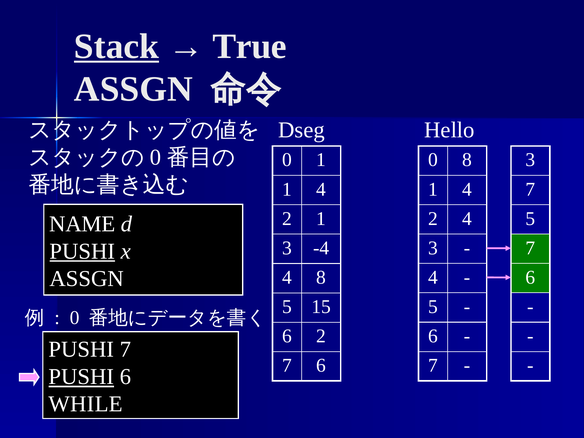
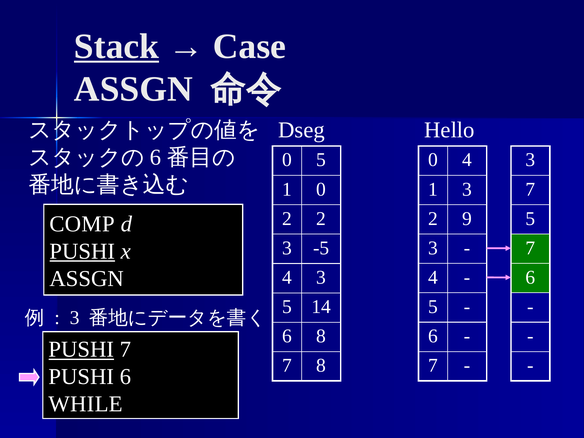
True: True -> Case
0 at (156, 157): 0 -> 6
0 1: 1 -> 5
0 8: 8 -> 4
4 at (321, 189): 4 -> 0
4 at (467, 189): 4 -> 3
2 4: 4 -> 9
2 1: 1 -> 2
NAME: NAME -> COMP
-4: -4 -> -5
4 8: 8 -> 3
15: 15 -> 14
0 at (75, 318): 0 -> 3
6 2: 2 -> 8
PUSHI at (81, 349) underline: none -> present
6 at (321, 365): 6 -> 8
PUSHI at (81, 377) underline: present -> none
